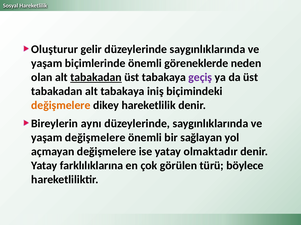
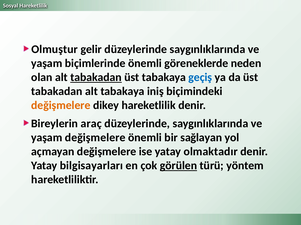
Oluşturur: Oluşturur -> Olmuştur
geçiş colour: purple -> blue
aynı: aynı -> araç
farklılıklarına: farklılıklarına -> bilgisayarları
görülen underline: none -> present
böylece: böylece -> yöntem
